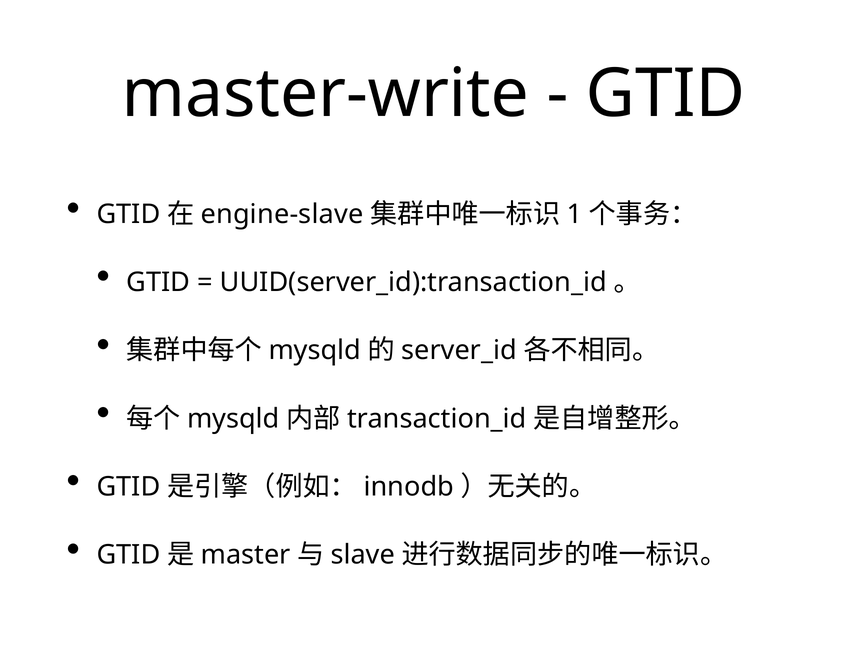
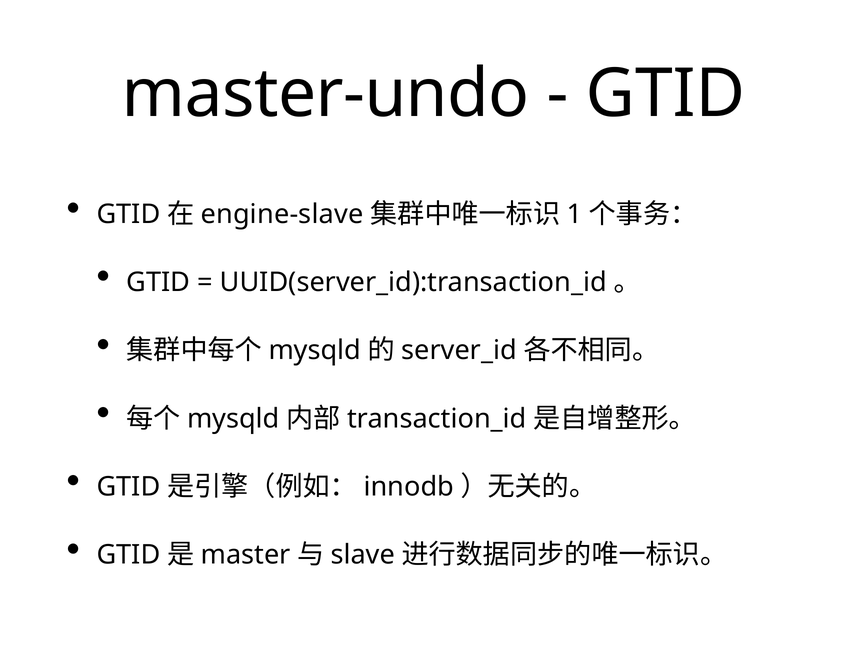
master-write: master-write -> master-undo
